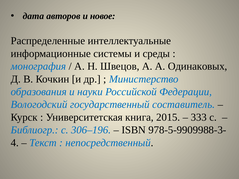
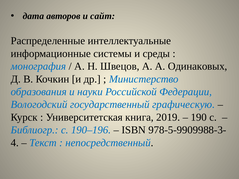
новое: новое -> сайт
составитель: составитель -> графическую
2015: 2015 -> 2019
333: 333 -> 190
306–196: 306–196 -> 190–196
